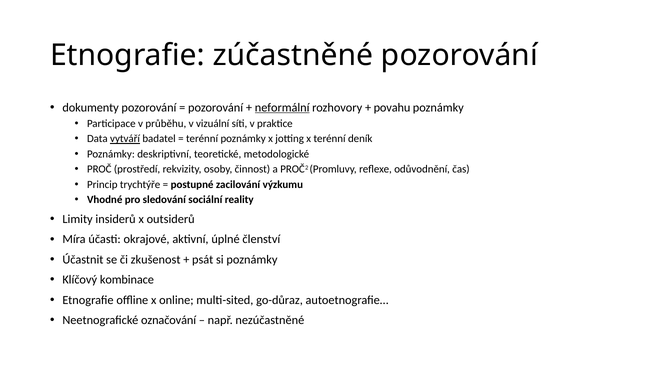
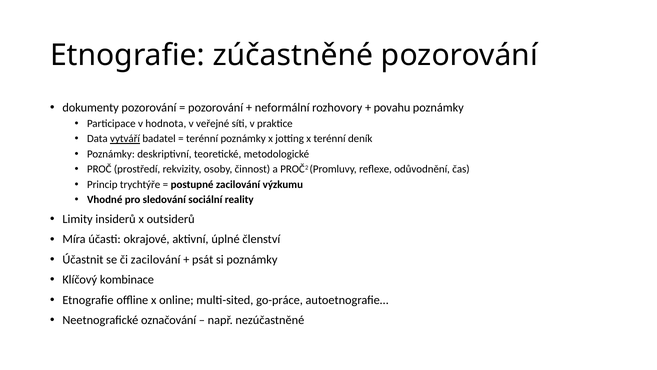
neformální underline: present -> none
průběhu: průběhu -> hodnota
vizuální: vizuální -> veřejné
či zkušenost: zkušenost -> zacilování
go-důraz: go-důraz -> go-práce
